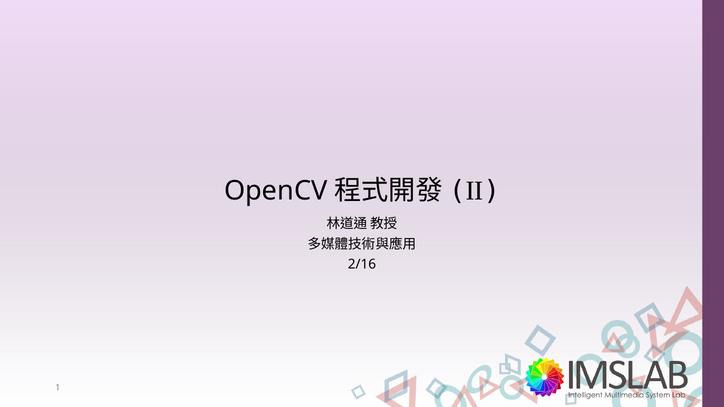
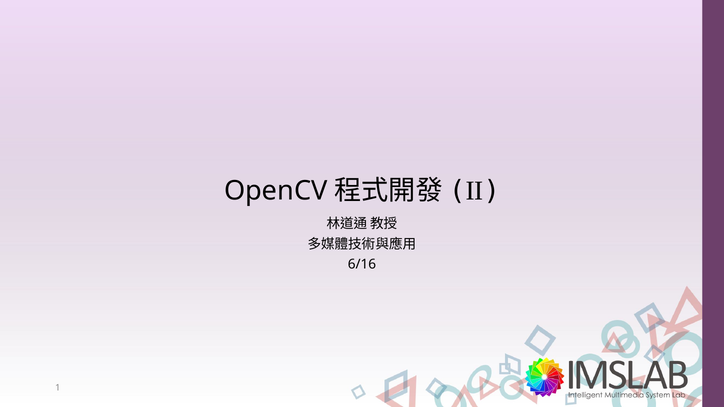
2/16: 2/16 -> 6/16
